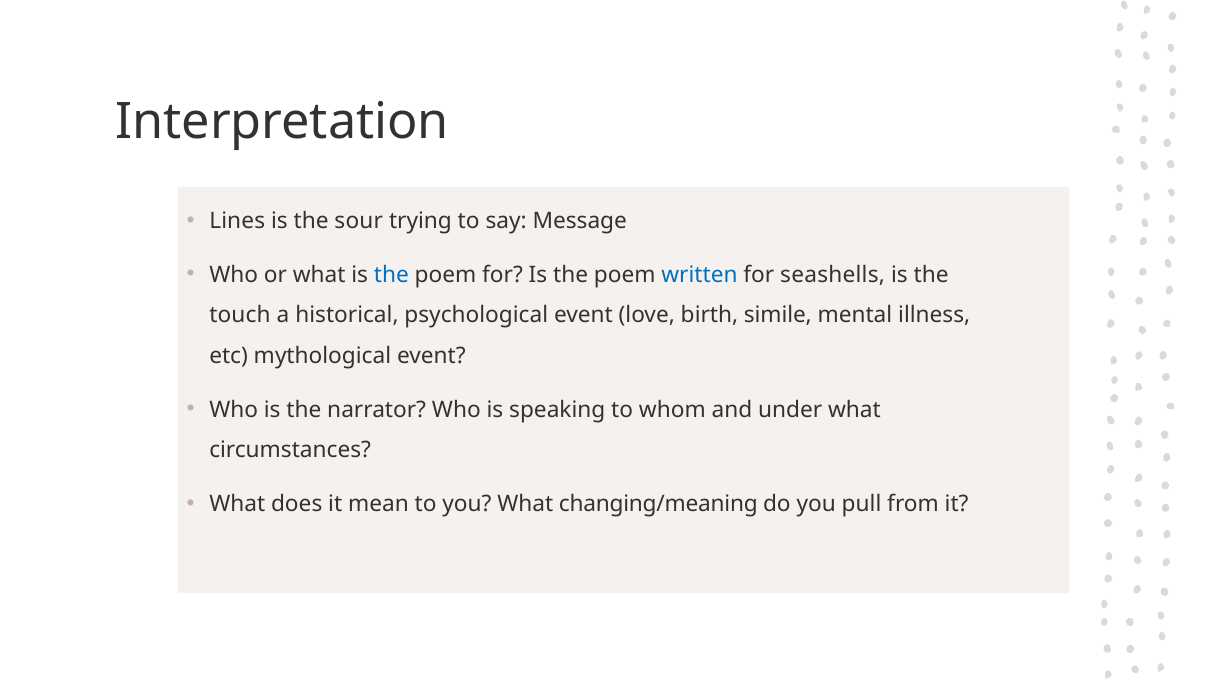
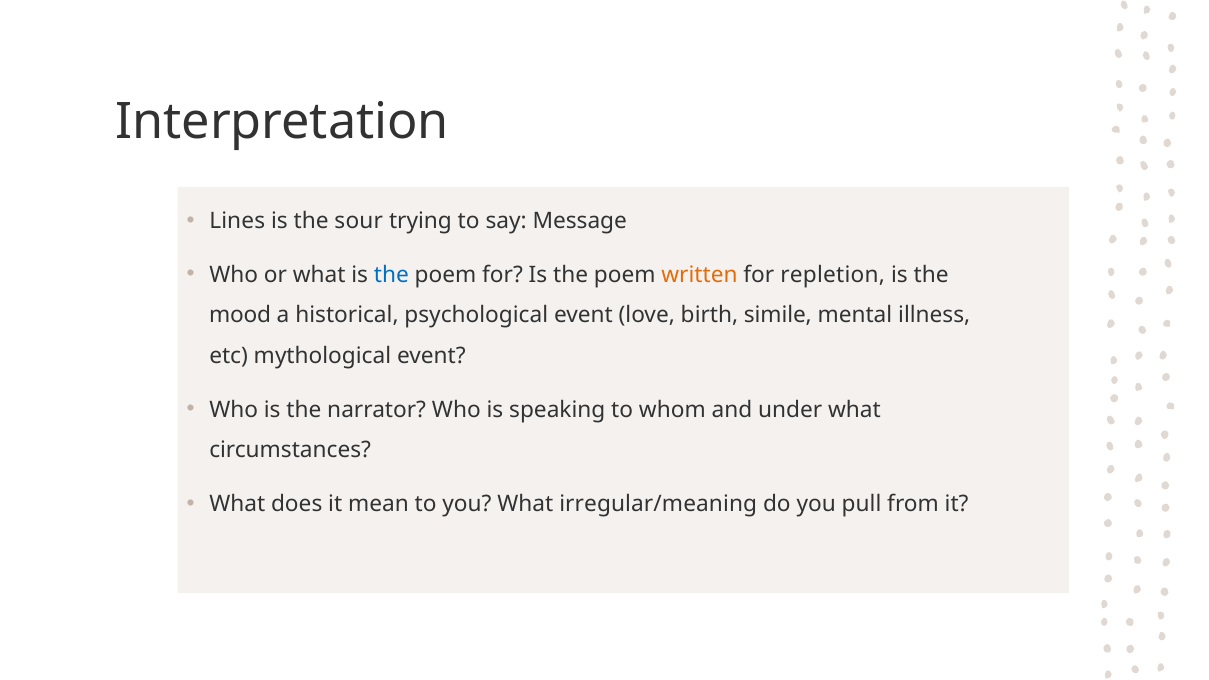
written colour: blue -> orange
seashells: seashells -> repletion
touch: touch -> mood
changing/meaning: changing/meaning -> irregular/meaning
